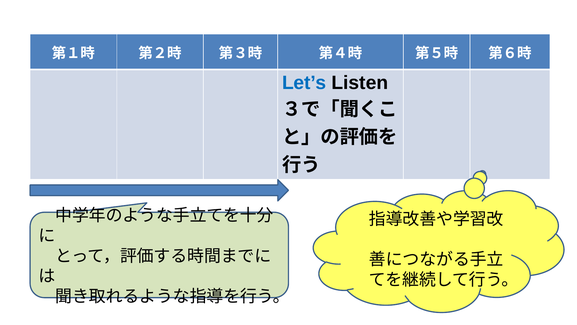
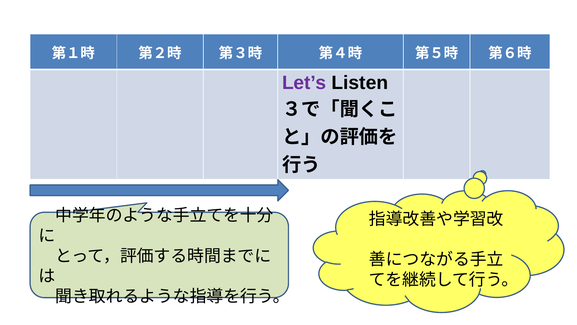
Let’s colour: blue -> purple
